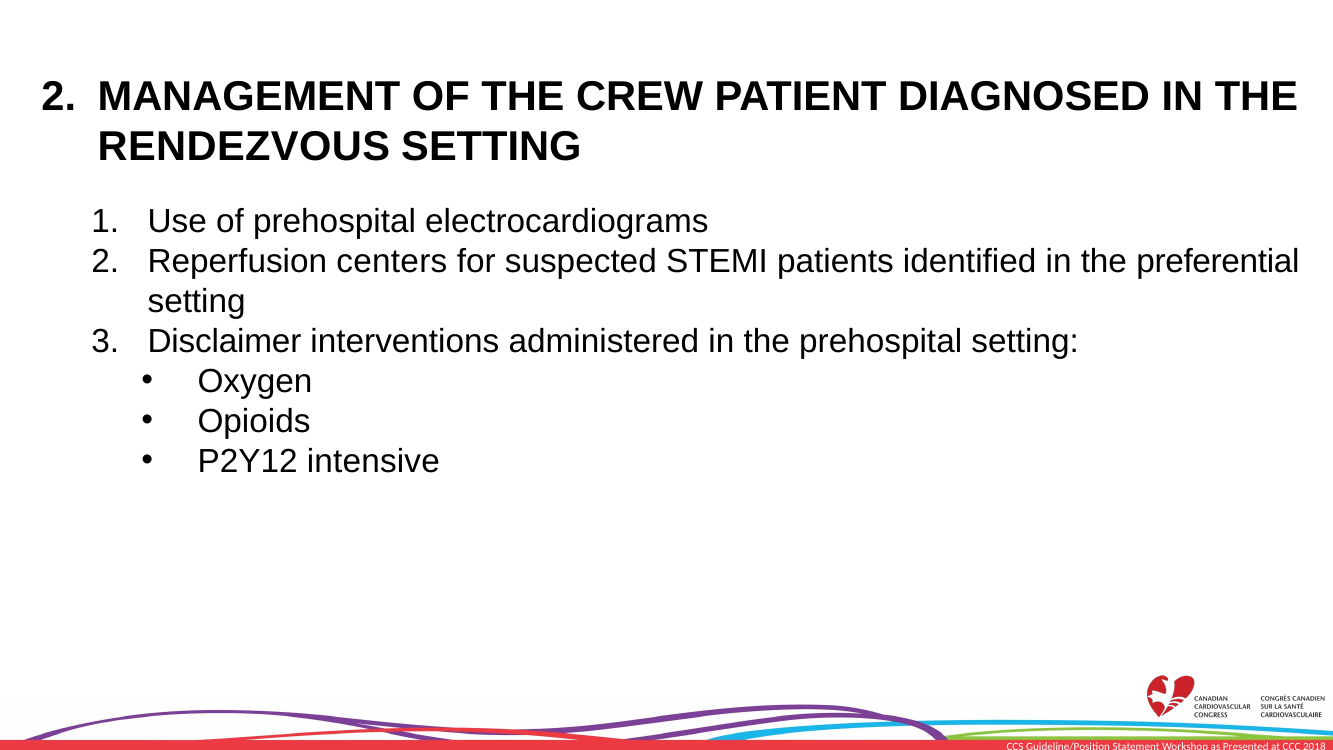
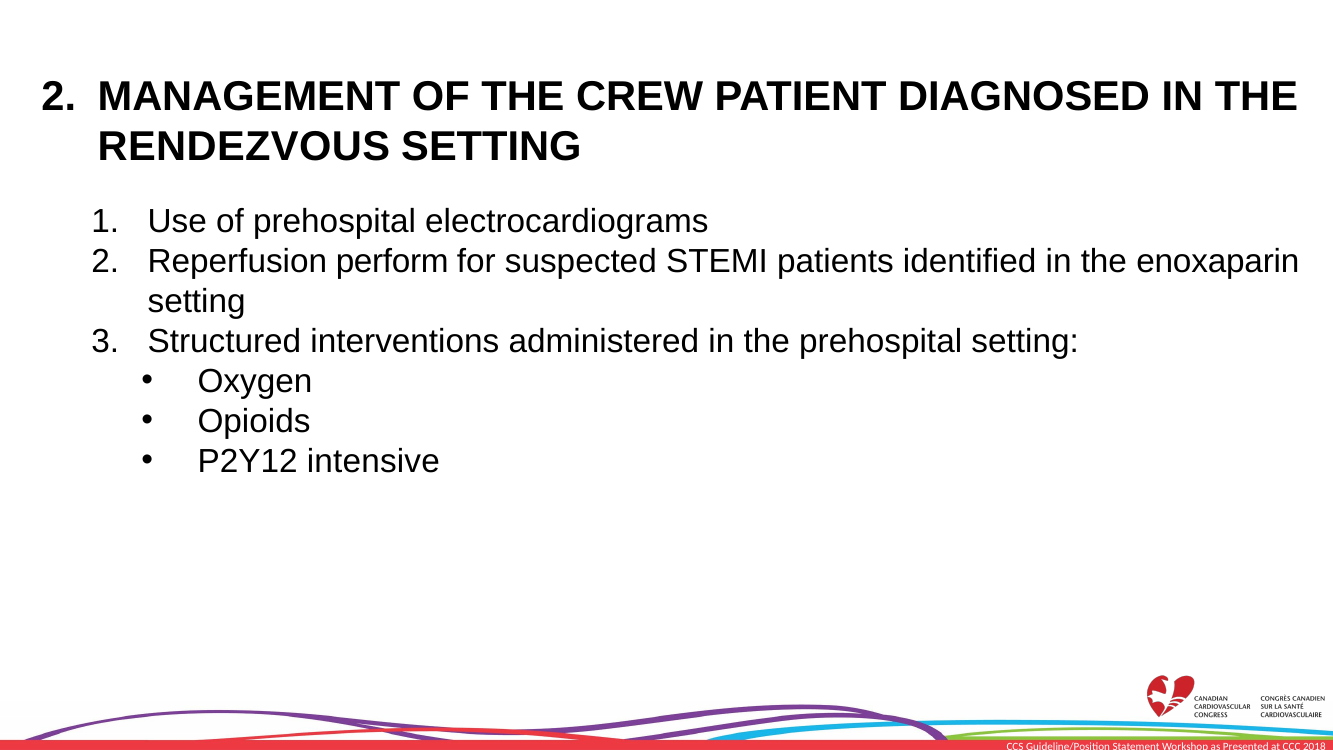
centers: centers -> perform
preferential: preferential -> enoxaparin
Disclaimer: Disclaimer -> Structured
